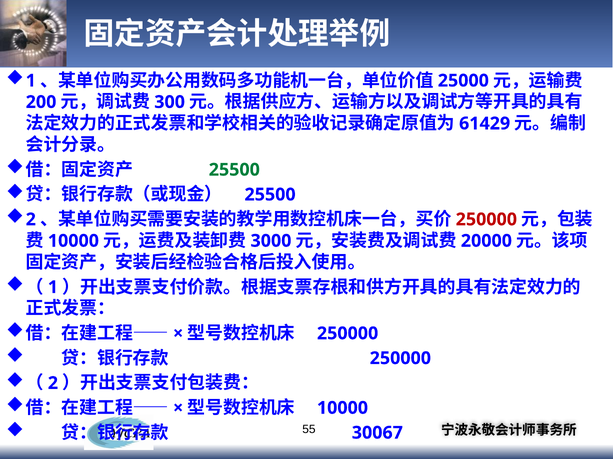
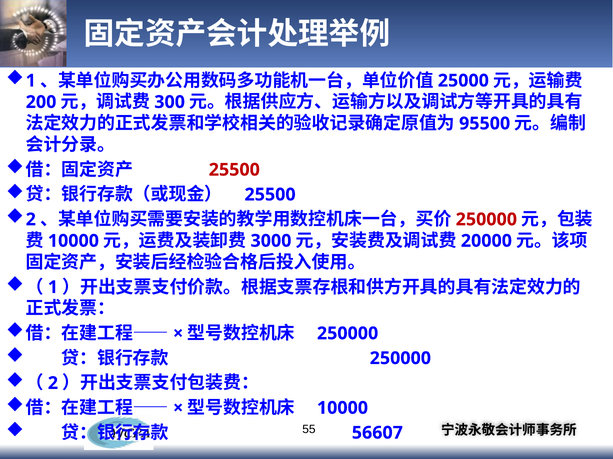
61429: 61429 -> 95500
25500 at (234, 170) colour: green -> red
30067: 30067 -> 56607
